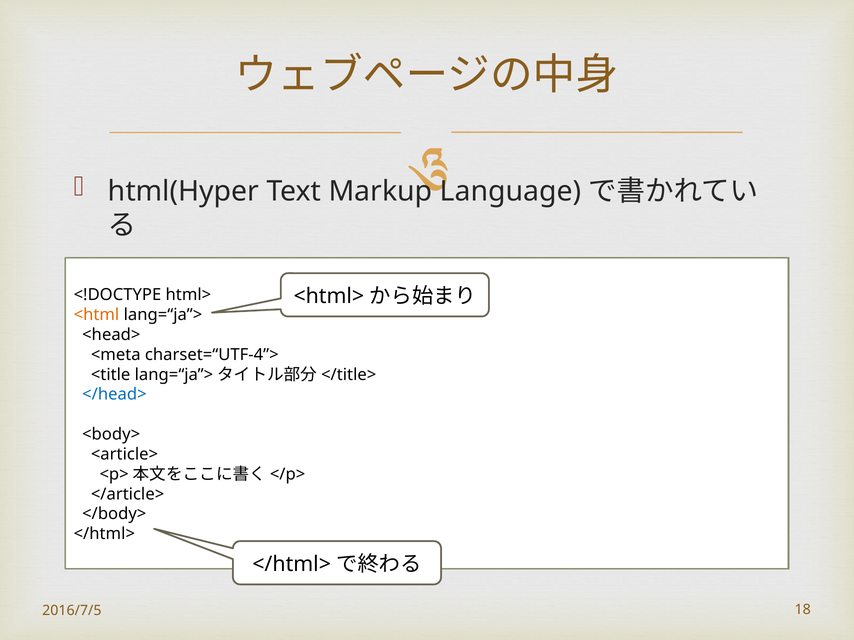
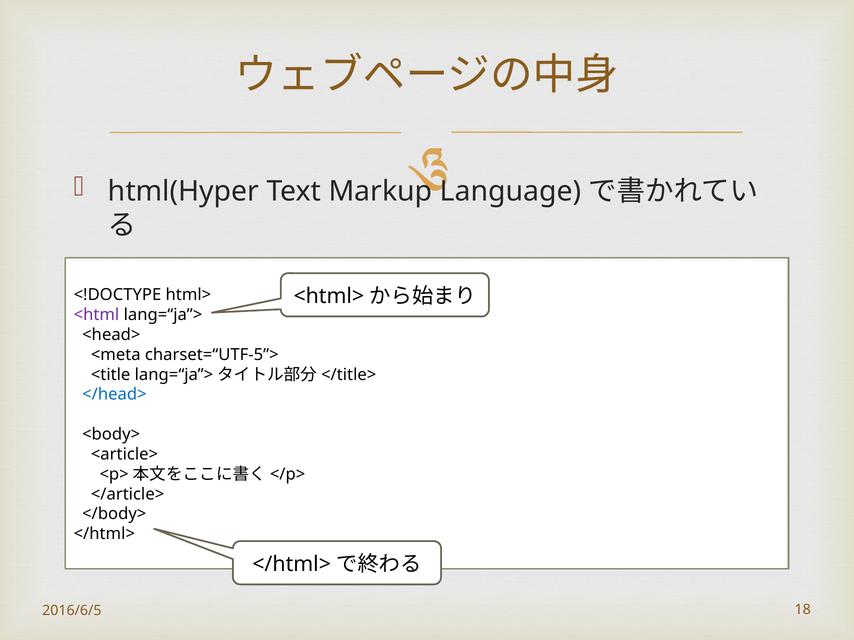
<html colour: orange -> purple
charset=“UTF-4”>: charset=“UTF-4”> -> charset=“UTF-5”>
2016/7/5: 2016/7/5 -> 2016/6/5
